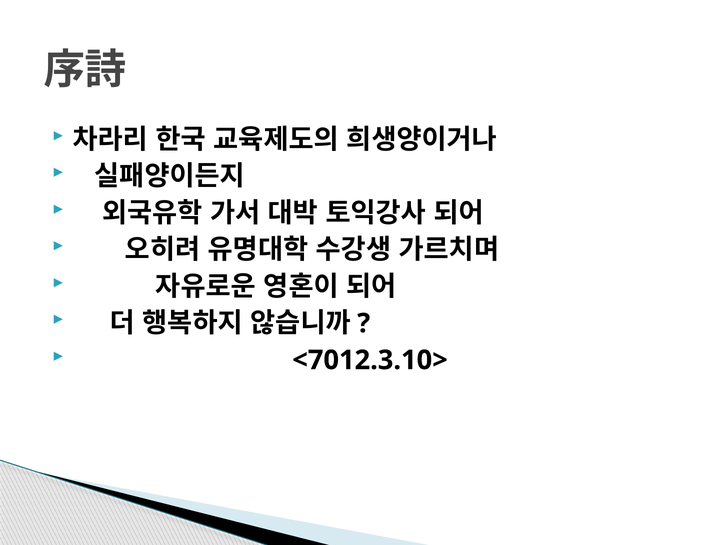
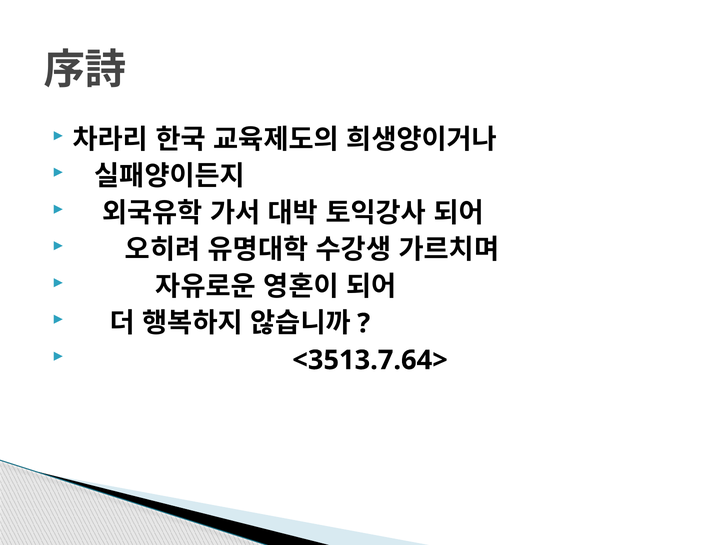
<7012.3.10>: <7012.3.10> -> <3513.7.64>
